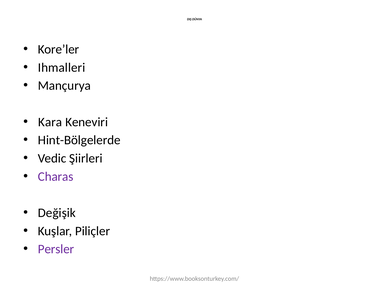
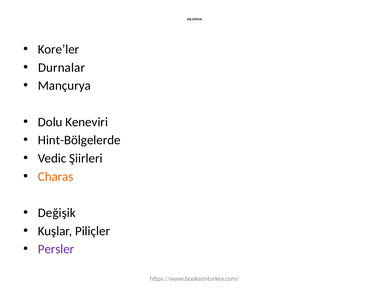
Ihmalleri: Ihmalleri -> Durnalar
Kara: Kara -> Dolu
Charas colour: purple -> orange
